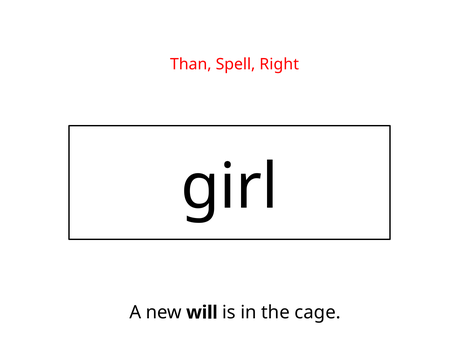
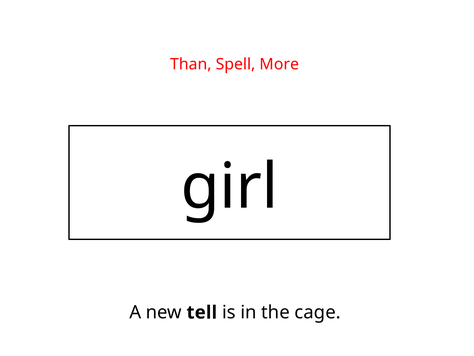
Right: Right -> More
will: will -> tell
